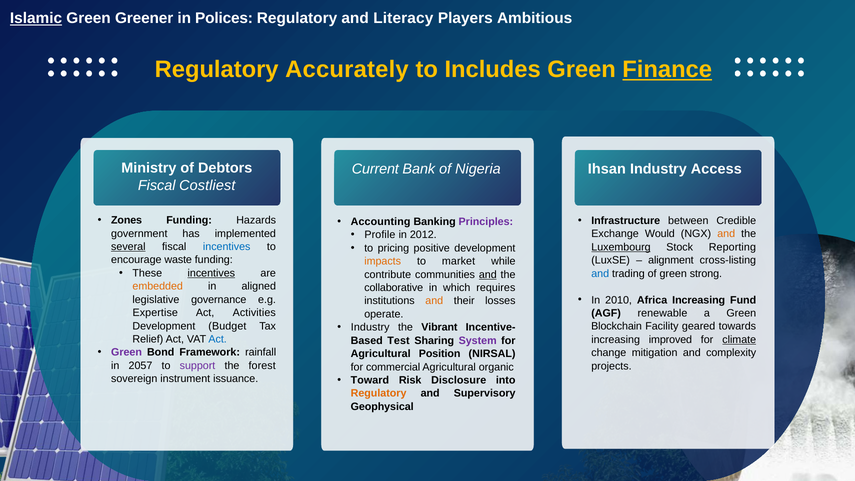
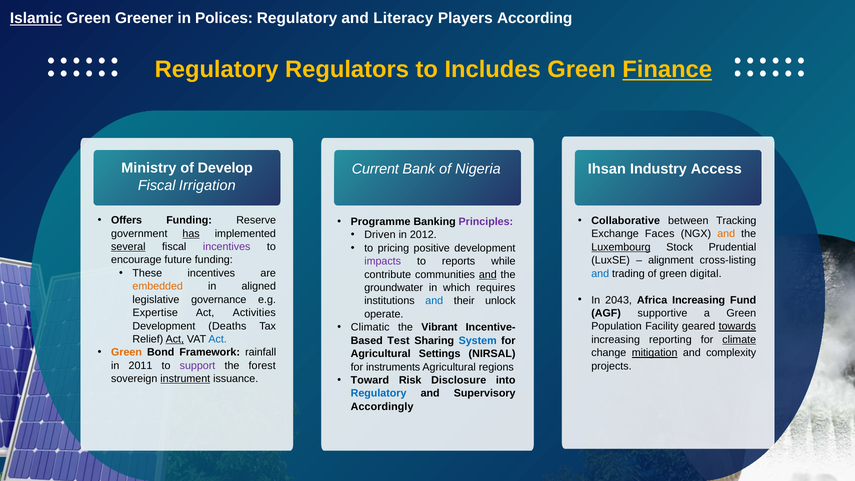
Ambitious: Ambitious -> According
Accurately: Accurately -> Regulators
Debtors: Debtors -> Develop
Costliest: Costliest -> Irrigation
Zones: Zones -> Offers
Hazards: Hazards -> Reserve
Infrastructure: Infrastructure -> Collaborative
Credible: Credible -> Tracking
Accounting: Accounting -> Programme
has underline: none -> present
Would: Would -> Faces
Profile: Profile -> Driven
incentives at (227, 247) colour: blue -> purple
Reporting: Reporting -> Prudential
waste: waste -> future
impacts colour: orange -> purple
market: market -> reports
incentives at (211, 273) underline: present -> none
strong: strong -> digital
collaborative: collaborative -> groundwater
2010: 2010 -> 2043
and at (434, 301) colour: orange -> blue
losses: losses -> unlock
renewable: renewable -> supportive
Budget: Budget -> Deaths
Blockchain: Blockchain -> Population
towards underline: none -> present
Industry at (370, 327): Industry -> Climatic
Act at (175, 339) underline: none -> present
improved: improved -> reporting
System colour: purple -> blue
Green at (127, 352) colour: purple -> orange
mitigation underline: none -> present
Position: Position -> Settings
2057: 2057 -> 2011
commercial: commercial -> instruments
organic: organic -> regions
instrument underline: none -> present
Regulatory at (379, 393) colour: orange -> blue
Geophysical: Geophysical -> Accordingly
